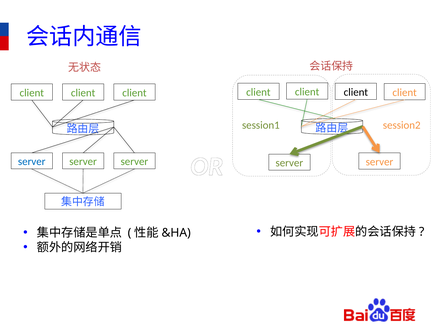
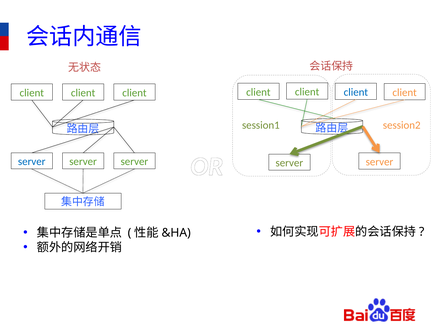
client at (356, 92) colour: black -> blue
